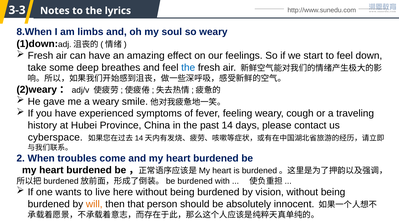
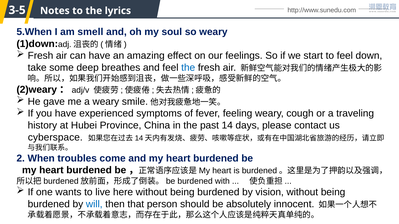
3-3: 3-3 -> 3-5
8.When: 8.When -> 5.When
limbs: limbs -> smell
will colour: orange -> blue
